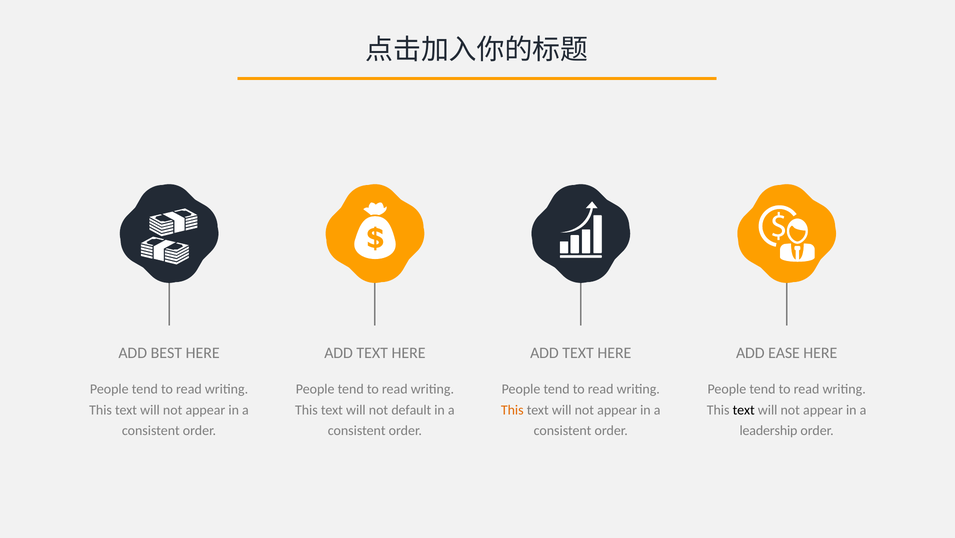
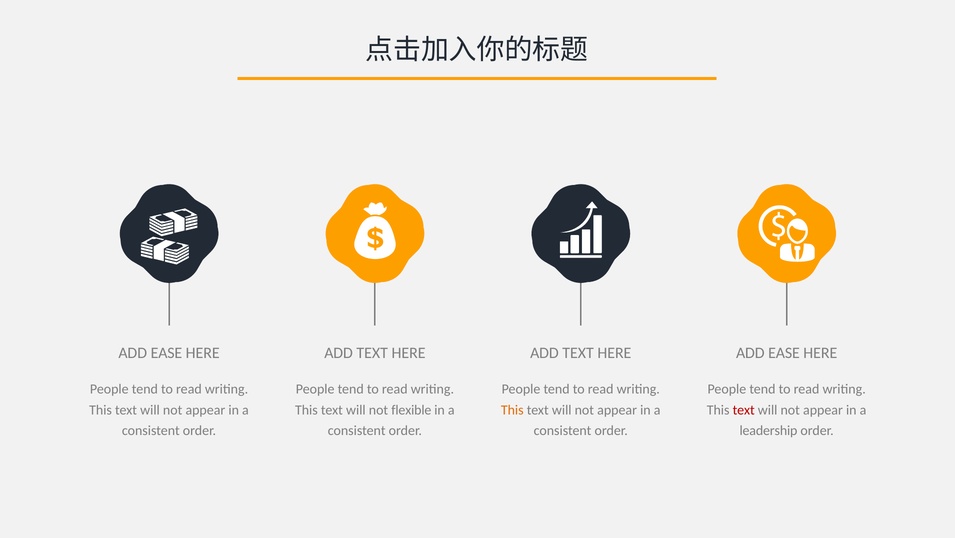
BEST at (166, 353): BEST -> EASE
default: default -> flexible
text at (744, 409) colour: black -> red
